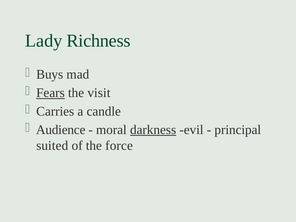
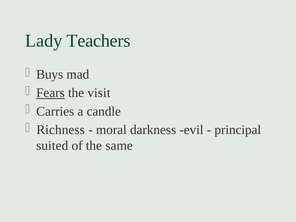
Richness: Richness -> Teachers
Audience: Audience -> Richness
darkness underline: present -> none
force: force -> same
